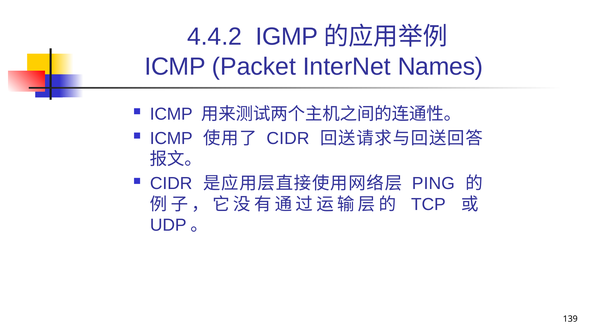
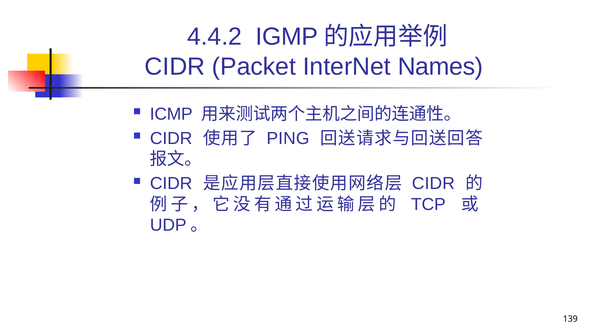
ICMP at (175, 66): ICMP -> CIDR
ICMP at (171, 138): ICMP -> CIDR
CIDR at (288, 138): CIDR -> PING
PING at (433, 183): PING -> CIDR
